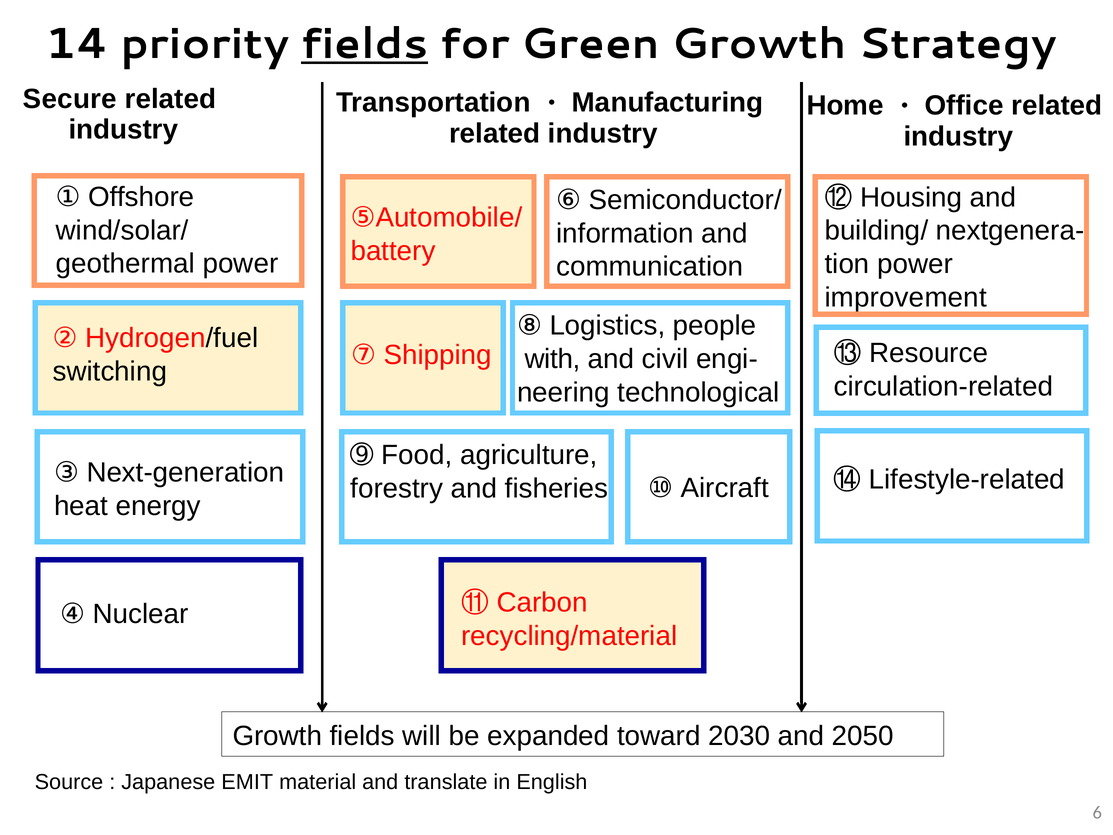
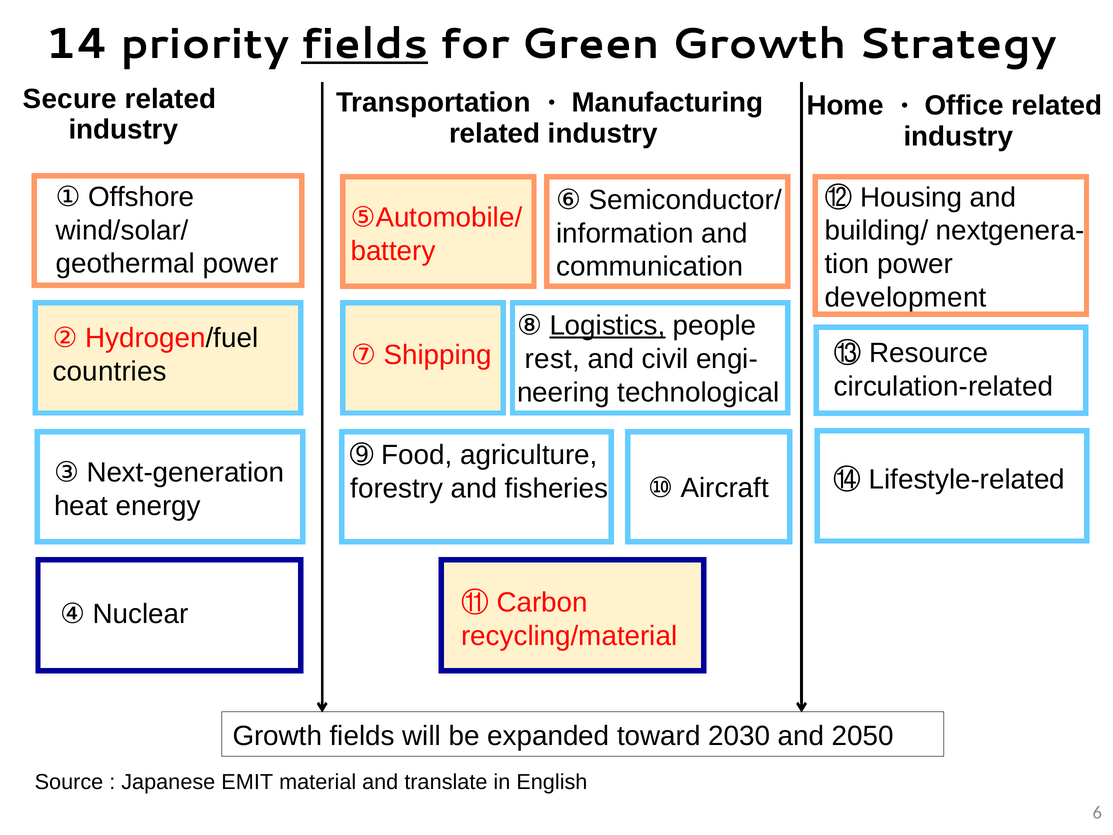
improvement: improvement -> development
Logistics underline: none -> present
with: with -> rest
switching: switching -> countries
